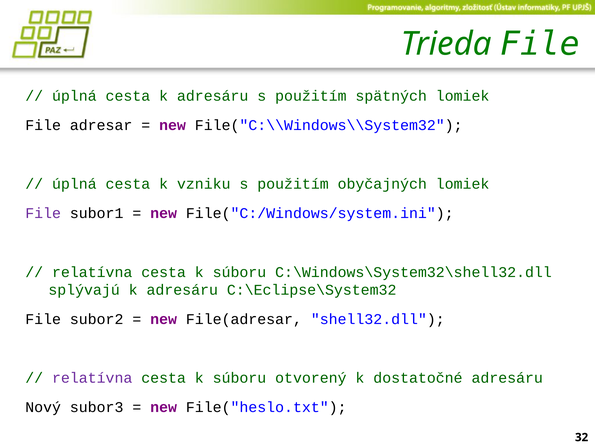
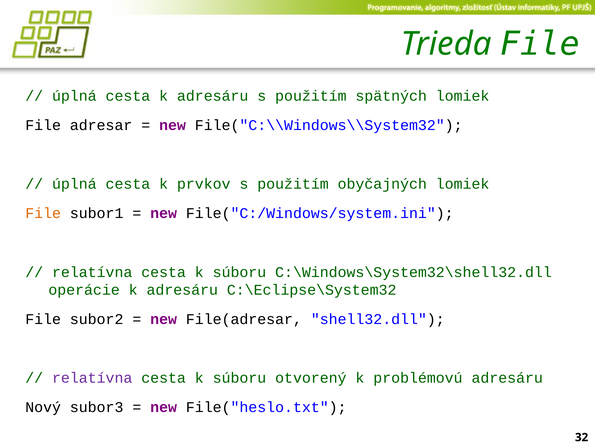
vzniku: vzniku -> prvkov
File at (43, 214) colour: purple -> orange
splývajú: splývajú -> operácie
dostatočné: dostatočné -> problémovú
